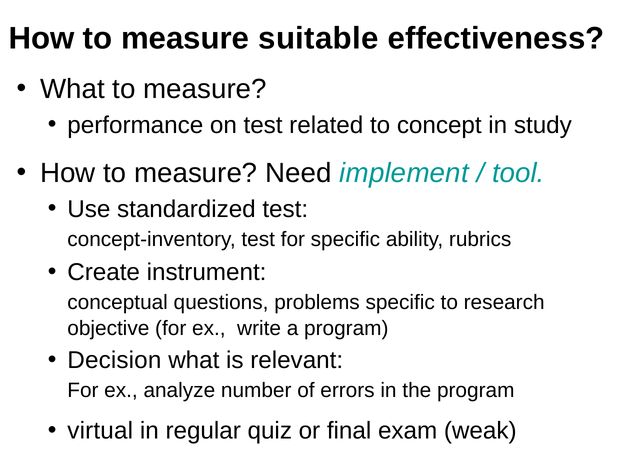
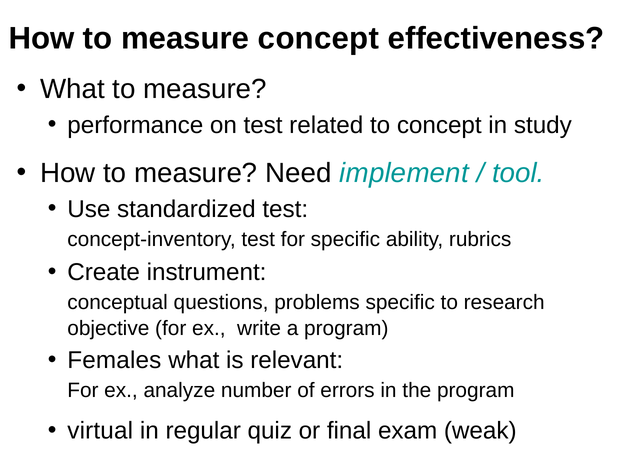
measure suitable: suitable -> concept
Decision: Decision -> Females
